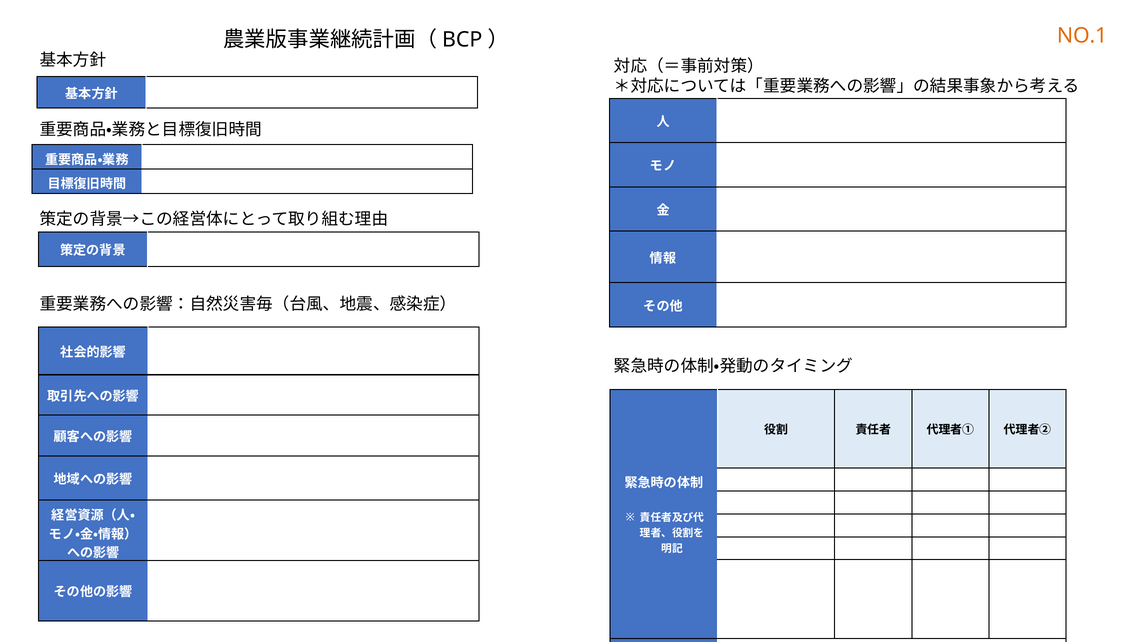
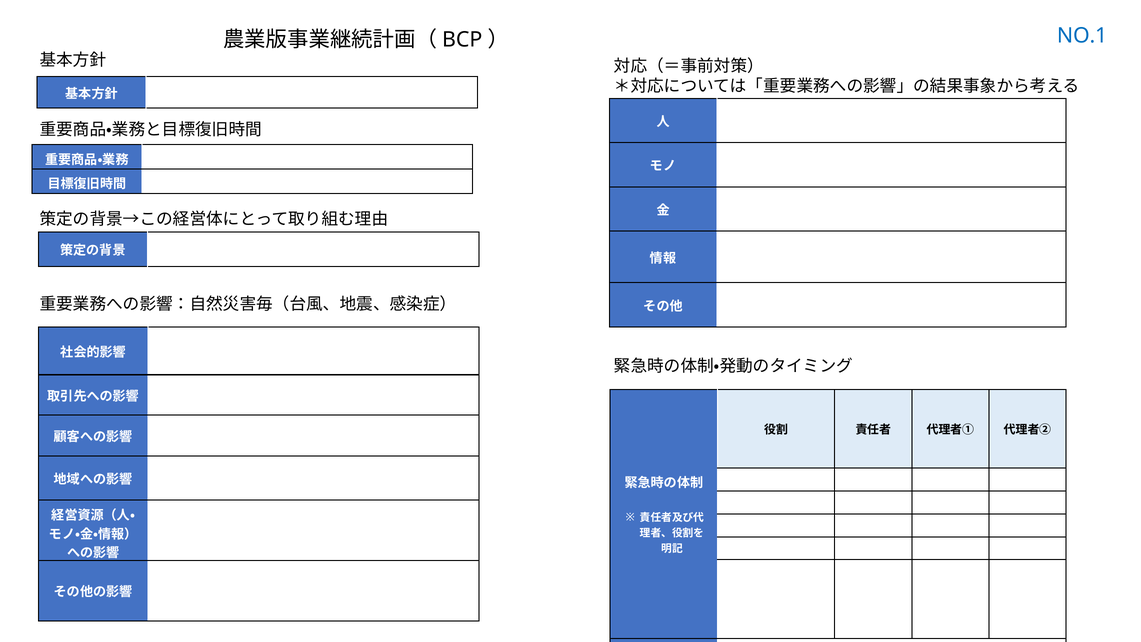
NO.1 colour: orange -> blue
